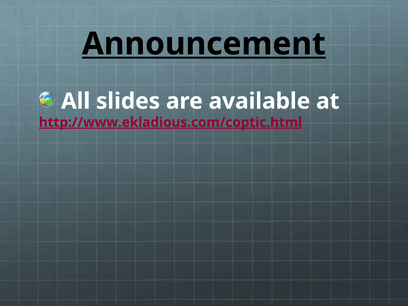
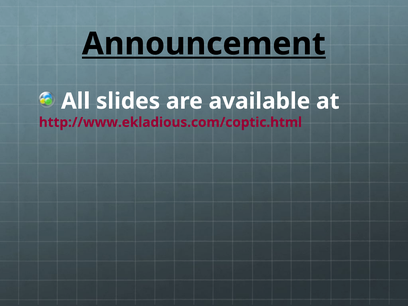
http://www.ekladious.com/coptic.html underline: present -> none
